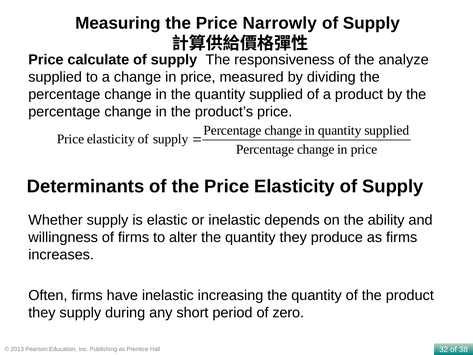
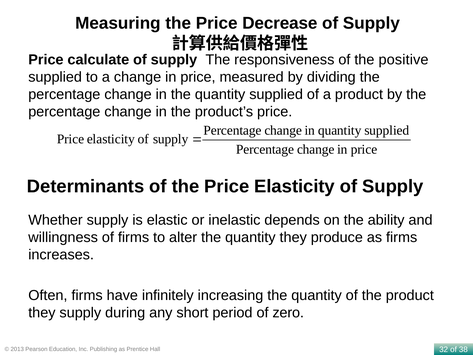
Narrowly: Narrowly -> Decrease
analyze: analyze -> positive
have inelastic: inelastic -> infinitely
